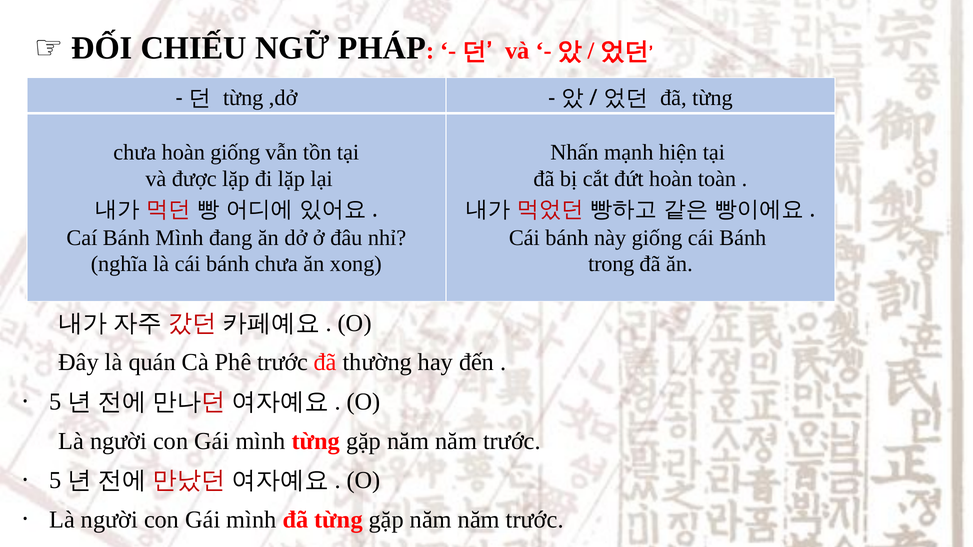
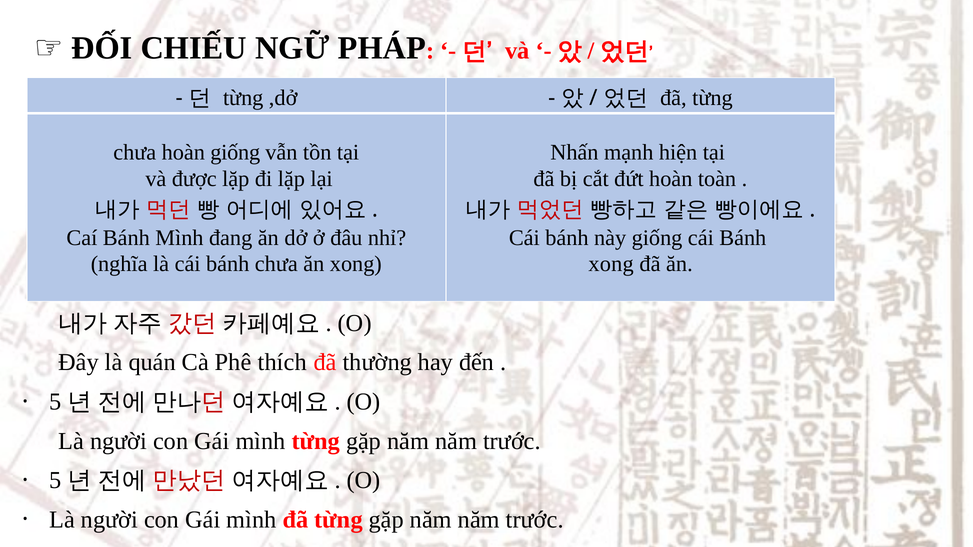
trong at (611, 264): trong -> xong
Phê trước: trước -> thích
